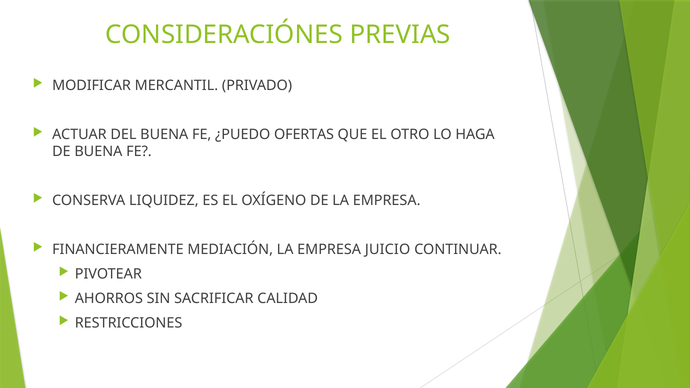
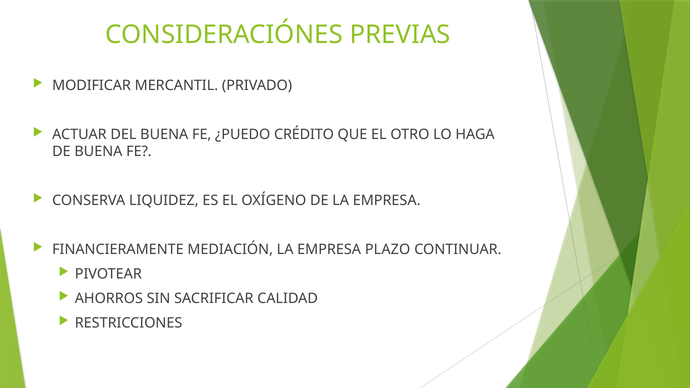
OFERTAS: OFERTAS -> CRÉDITO
JUICIO: JUICIO -> PLAZO
